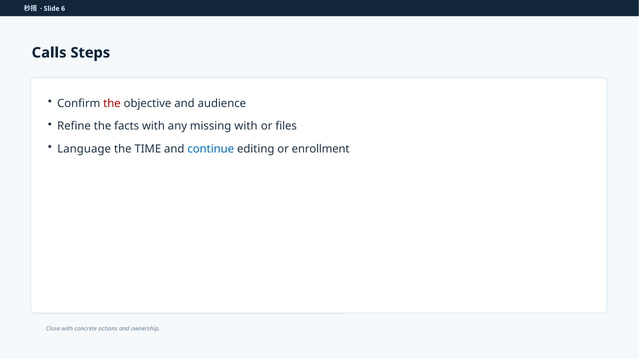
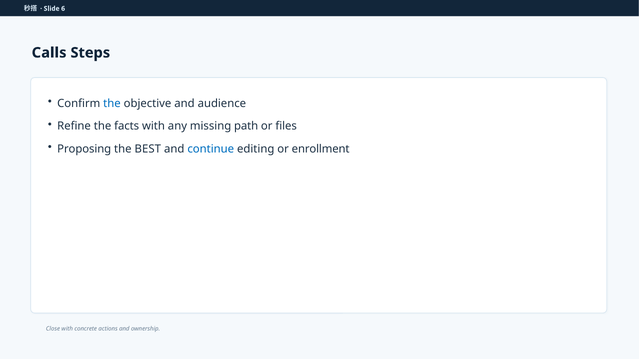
the at (112, 103) colour: red -> blue
missing with: with -> path
Language: Language -> Proposing
TIME: TIME -> BEST
